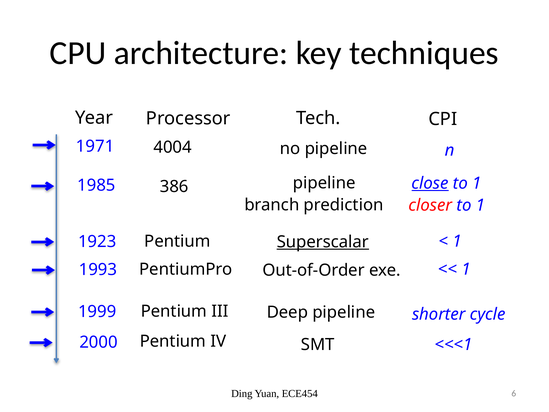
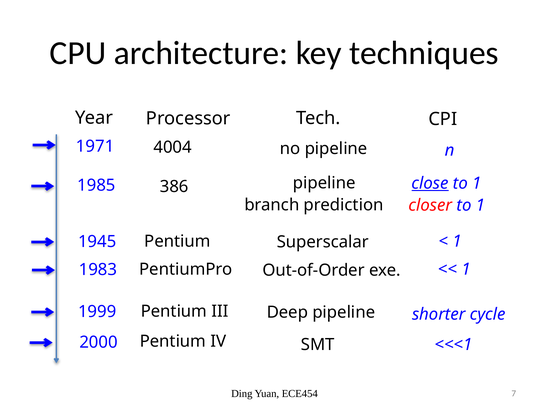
1923: 1923 -> 1945
Superscalar underline: present -> none
1993: 1993 -> 1983
6: 6 -> 7
